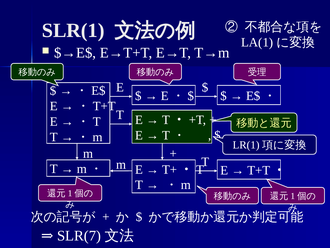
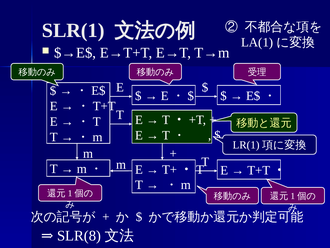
SLR(7: SLR(7 -> SLR(8
